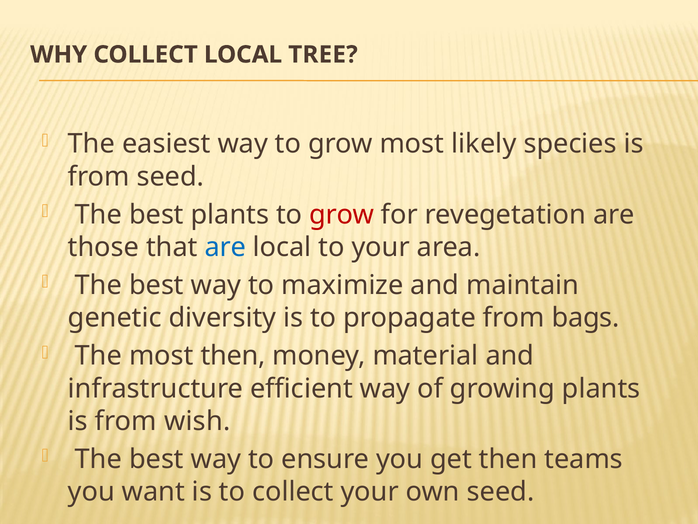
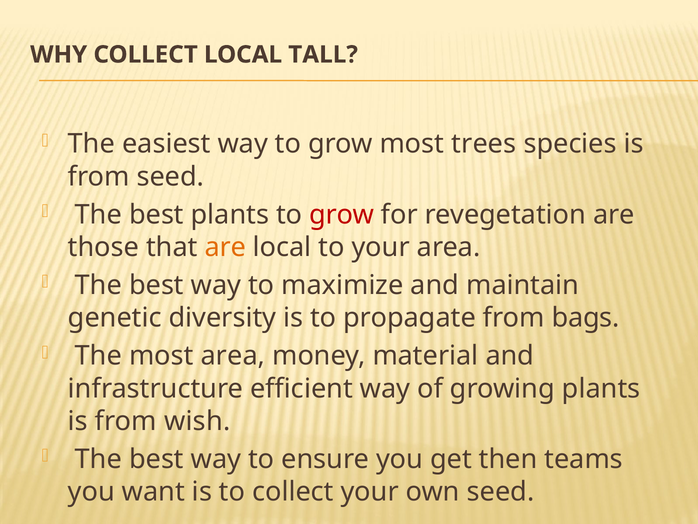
TREE: TREE -> TALL
likely: likely -> trees
are at (225, 247) colour: blue -> orange
most then: then -> area
